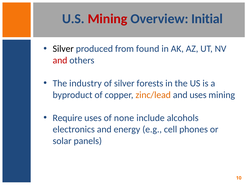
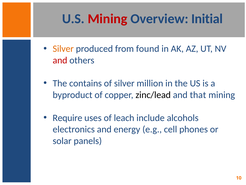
Silver at (63, 49) colour: black -> orange
industry: industry -> contains
forests: forests -> million
zinc/lead colour: orange -> black
and uses: uses -> that
none: none -> leach
